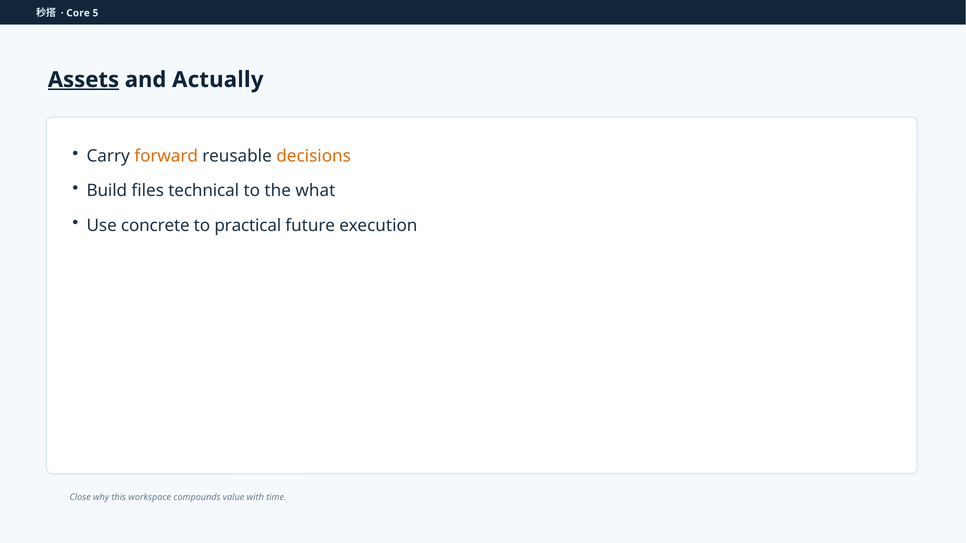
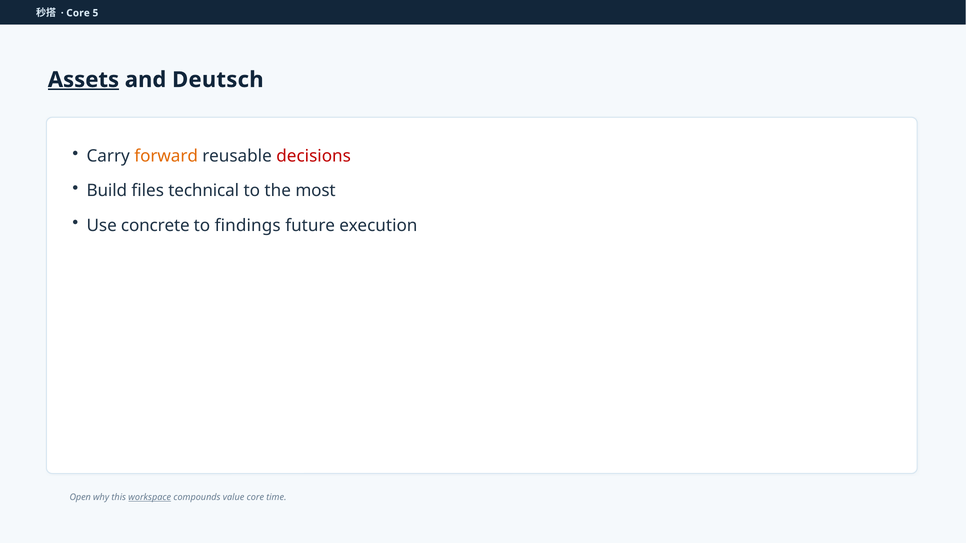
Actually: Actually -> Deutsch
decisions colour: orange -> red
what: what -> most
practical: practical -> findings
Close: Close -> Open
workspace underline: none -> present
value with: with -> core
